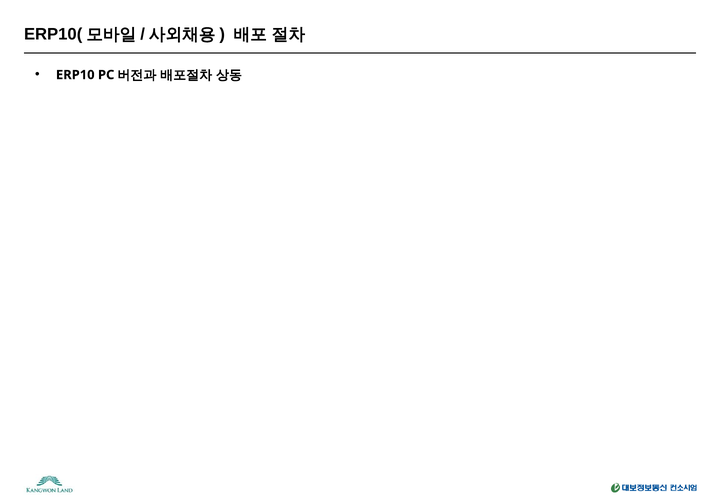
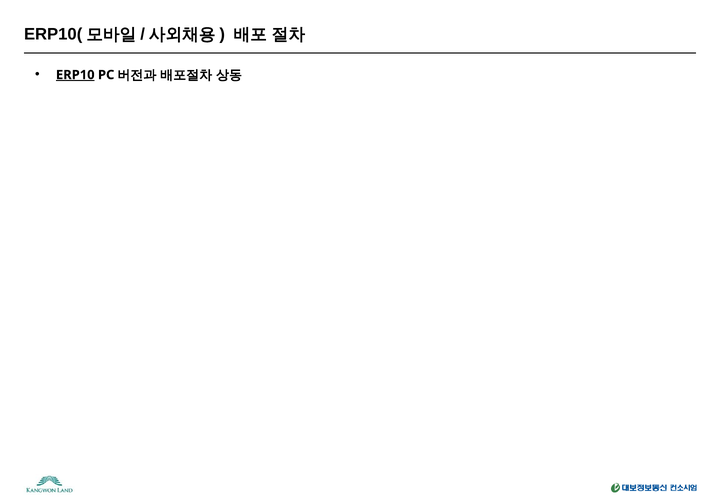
ERP10 underline: none -> present
